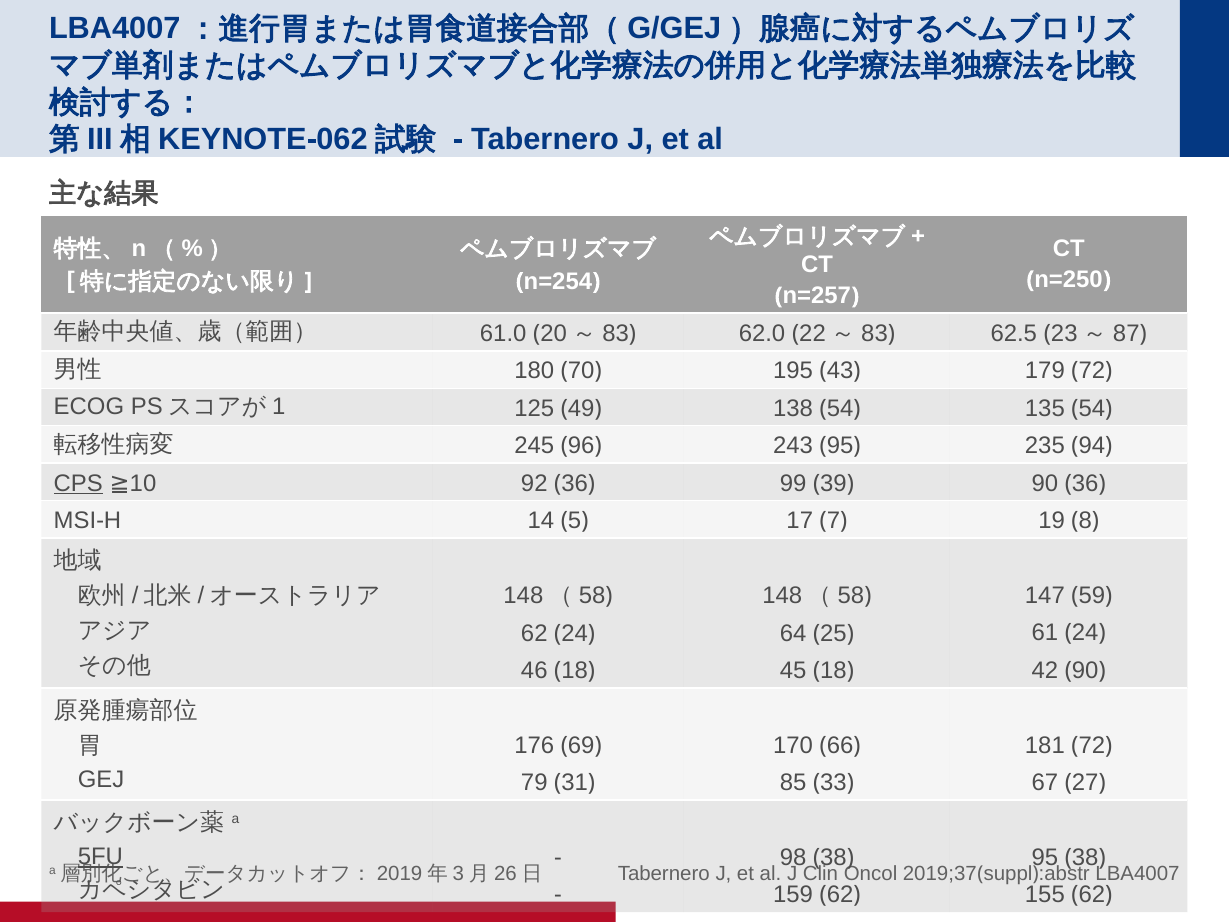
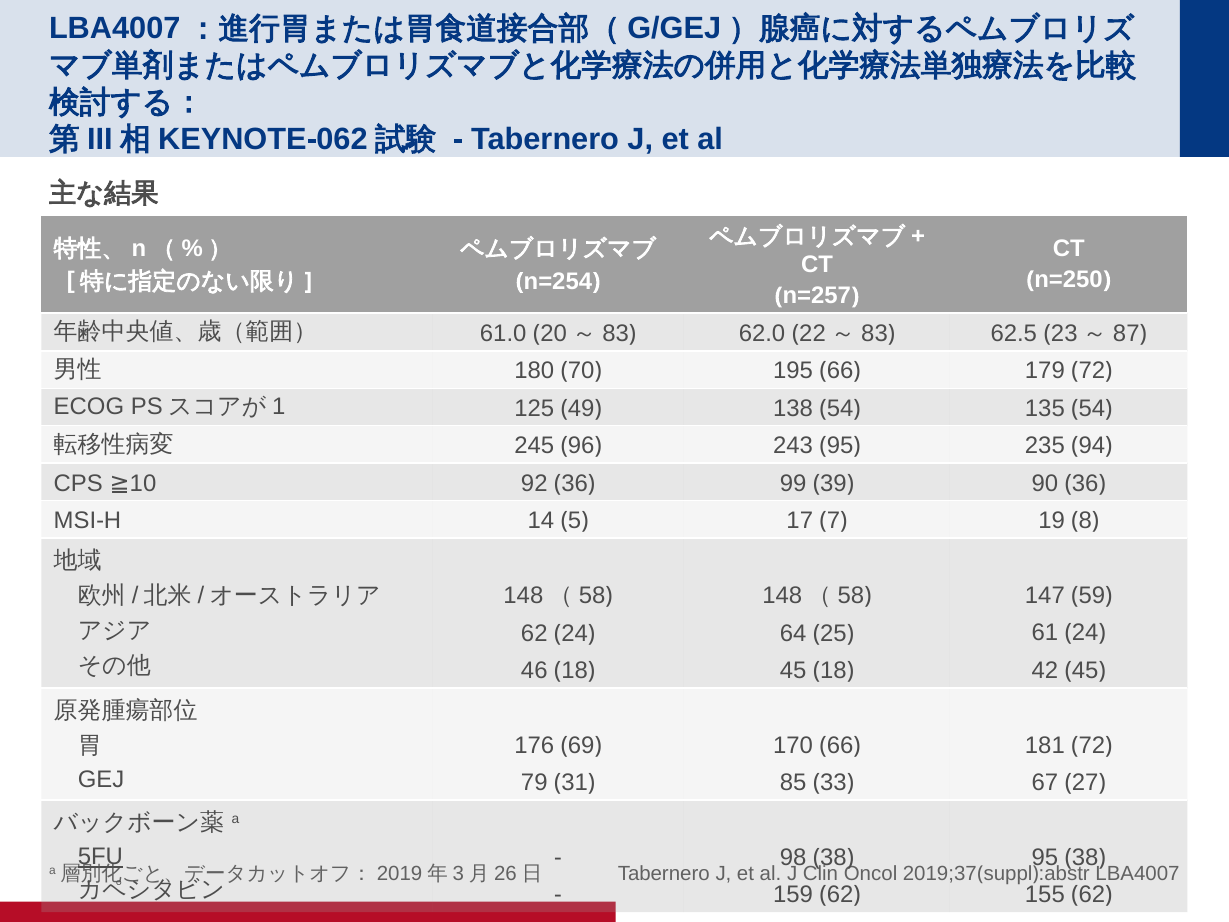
43 at (840, 371): 43 -> 66
CPS underline: present -> none
90 at (1085, 670): 90 -> 45
